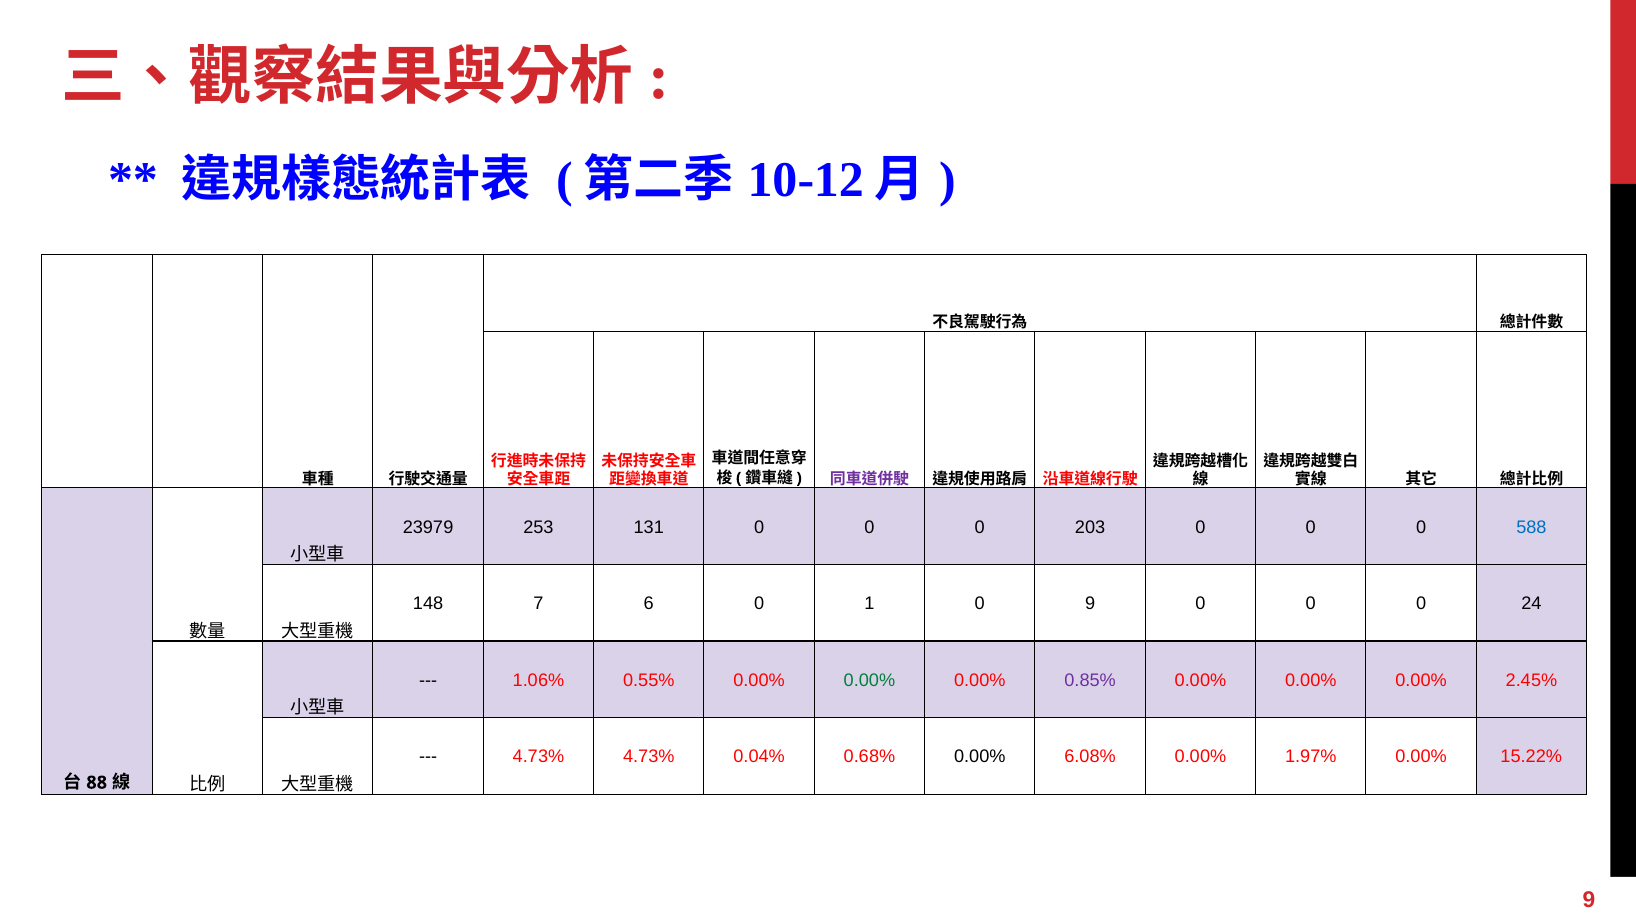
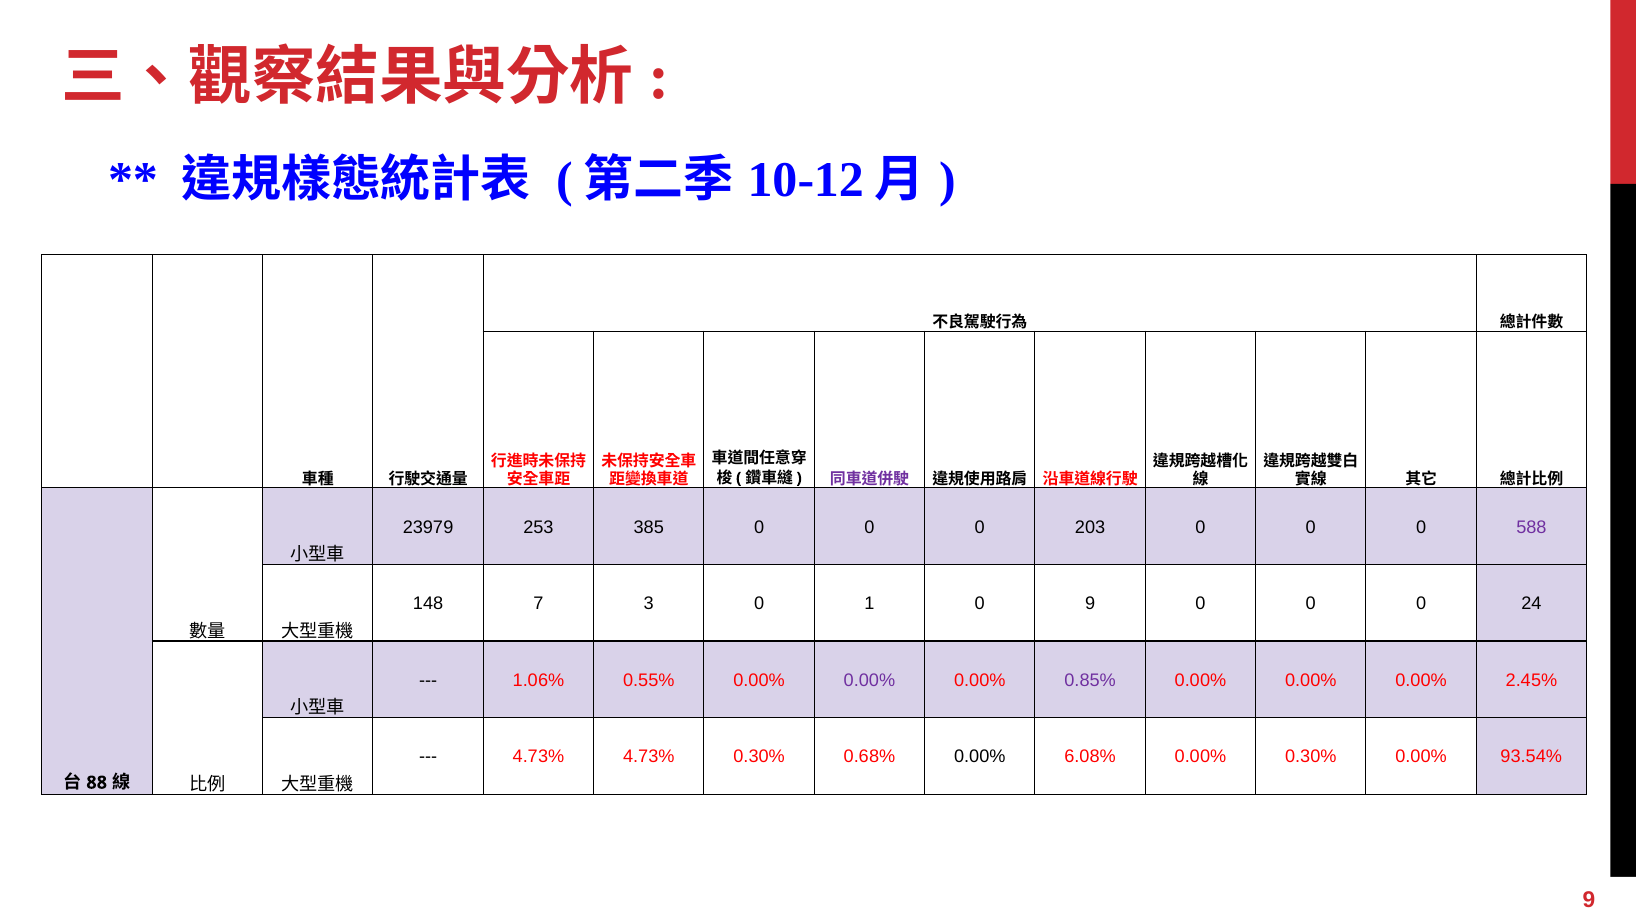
131: 131 -> 385
588 colour: blue -> purple
6: 6 -> 3
0.00% at (869, 681) colour: green -> purple
4.73% 0.04%: 0.04% -> 0.30%
0.00% 1.97%: 1.97% -> 0.30%
15.22%: 15.22% -> 93.54%
